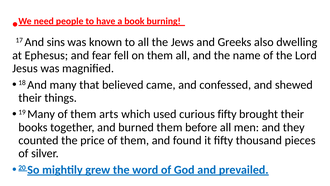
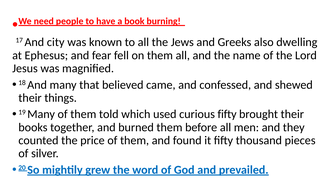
sins: sins -> city
arts: arts -> told
